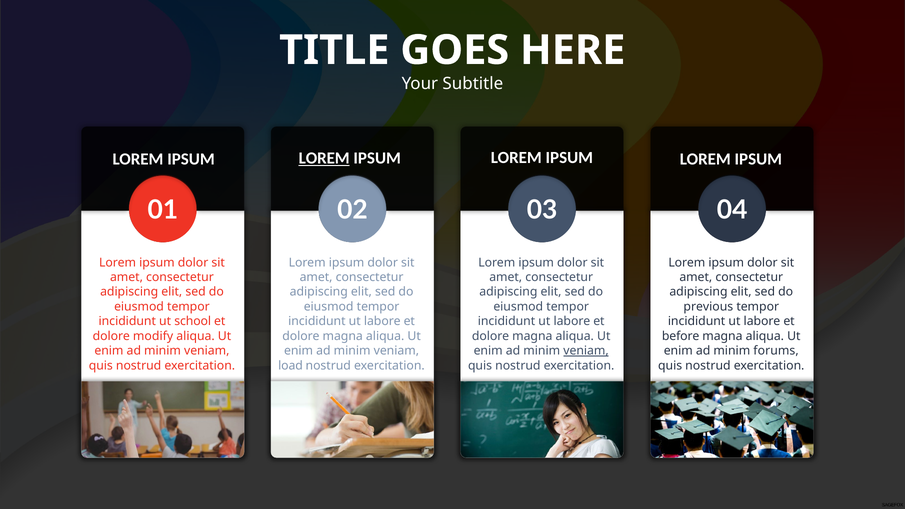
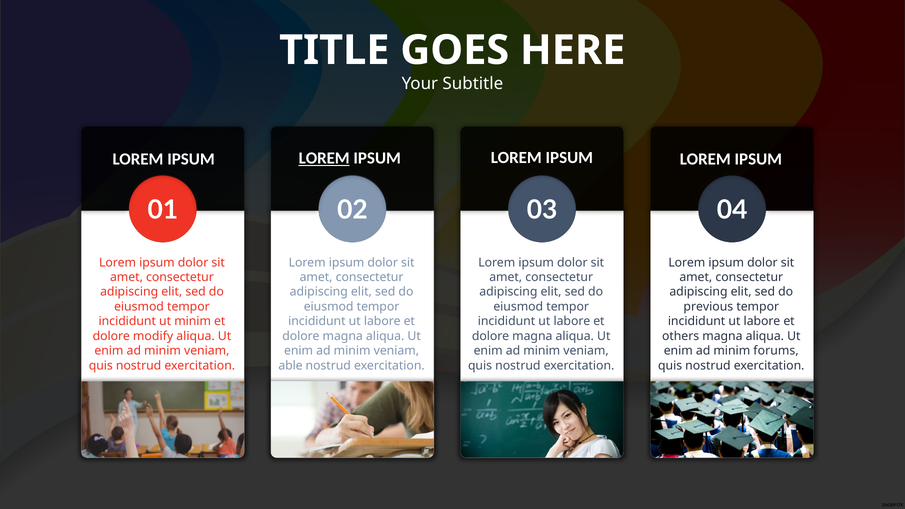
ut school: school -> minim
before: before -> others
veniam at (586, 351) underline: present -> none
load: load -> able
